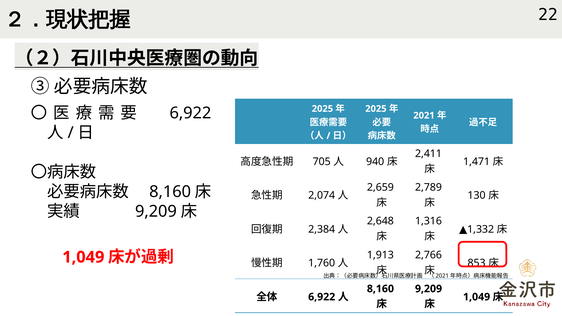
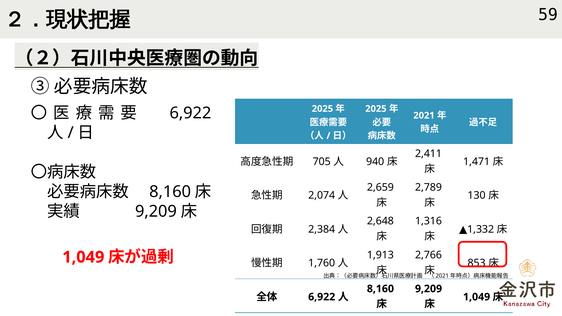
22: 22 -> 59
